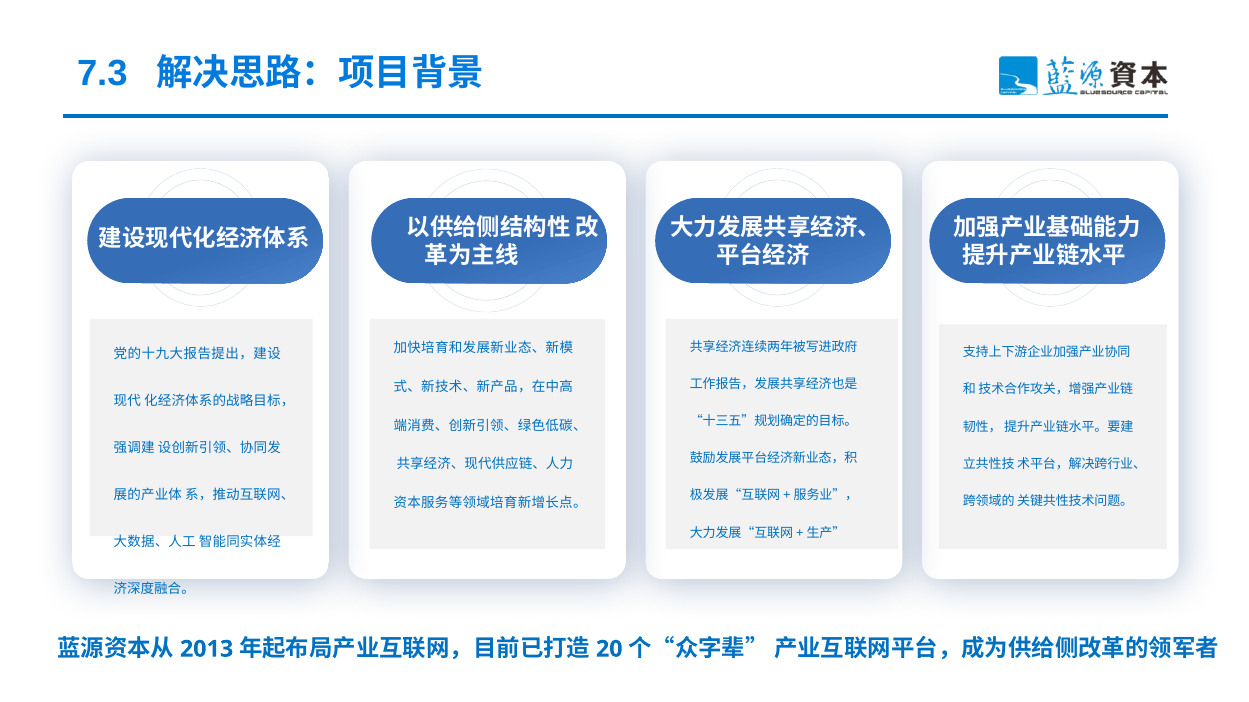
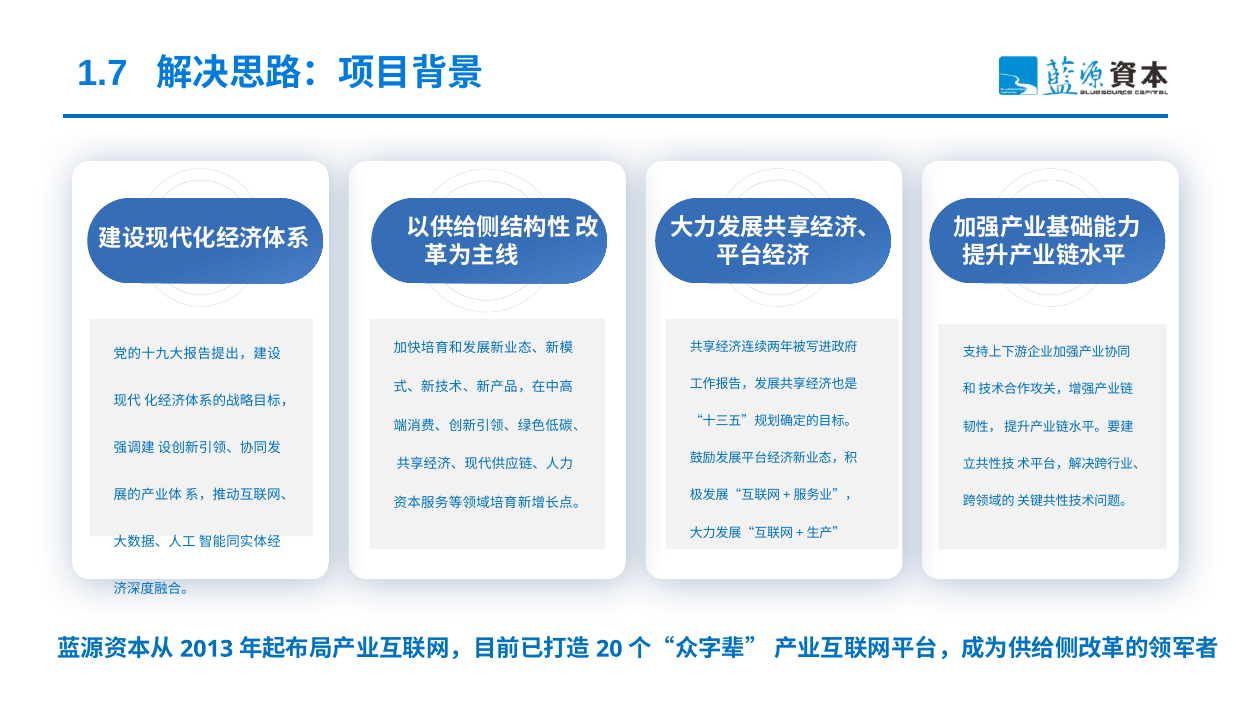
7.3: 7.3 -> 1.7
